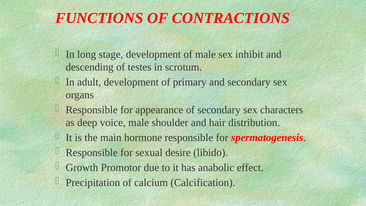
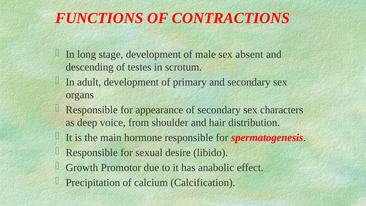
inhibit: inhibit -> absent
voice male: male -> from
